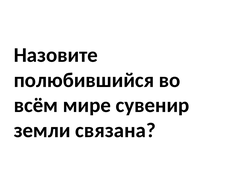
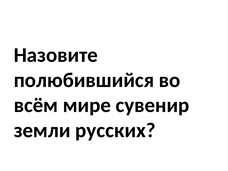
связана: связана -> русских
